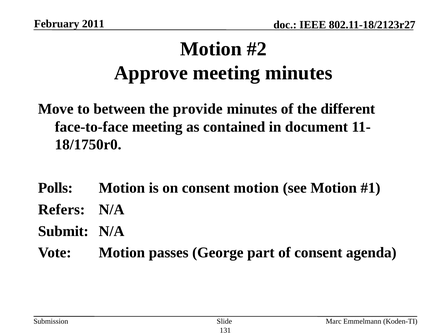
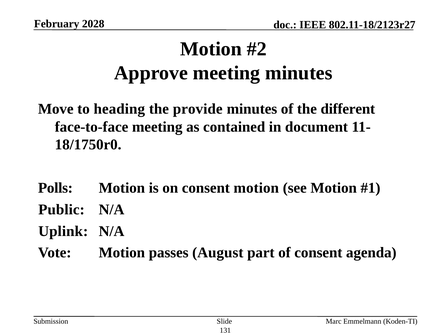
2011: 2011 -> 2028
between: between -> heading
Refers: Refers -> Public
Submit: Submit -> Uplink
George: George -> August
